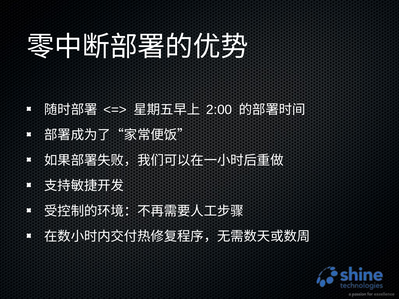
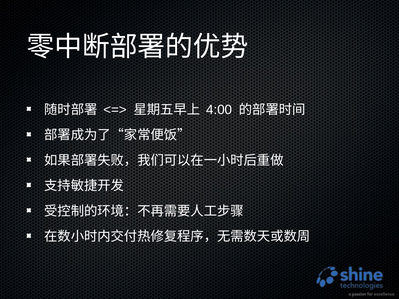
2:00: 2:00 -> 4:00
